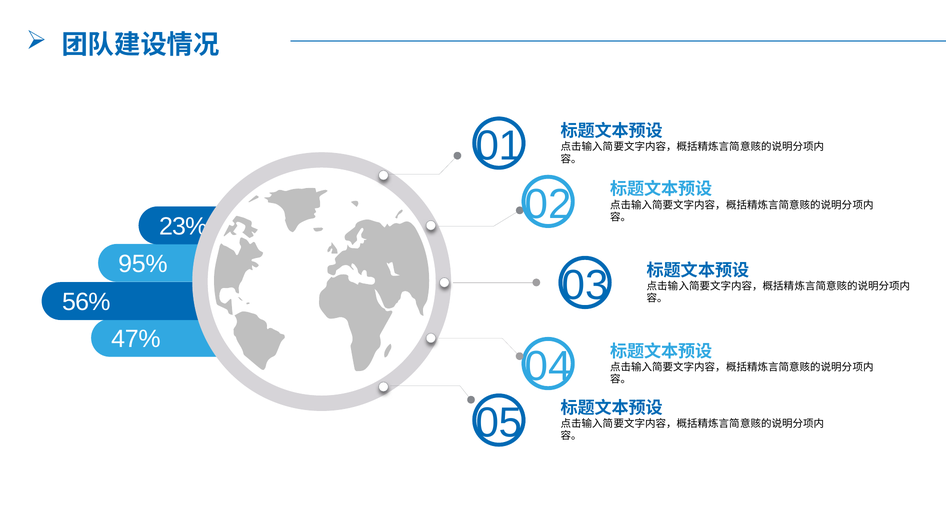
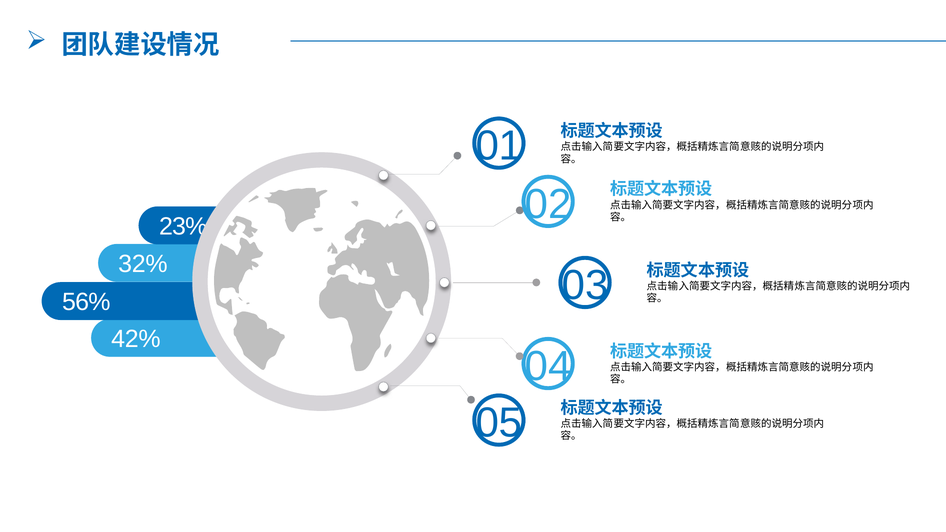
95%: 95% -> 32%
47%: 47% -> 42%
